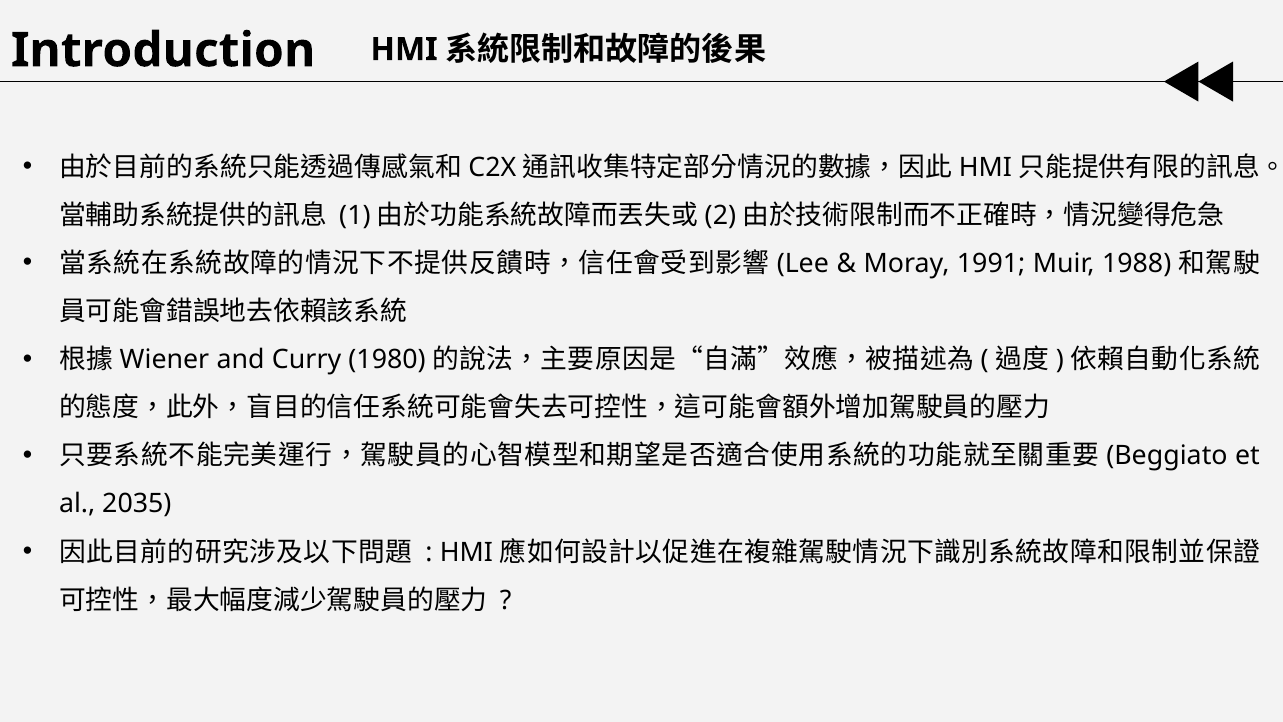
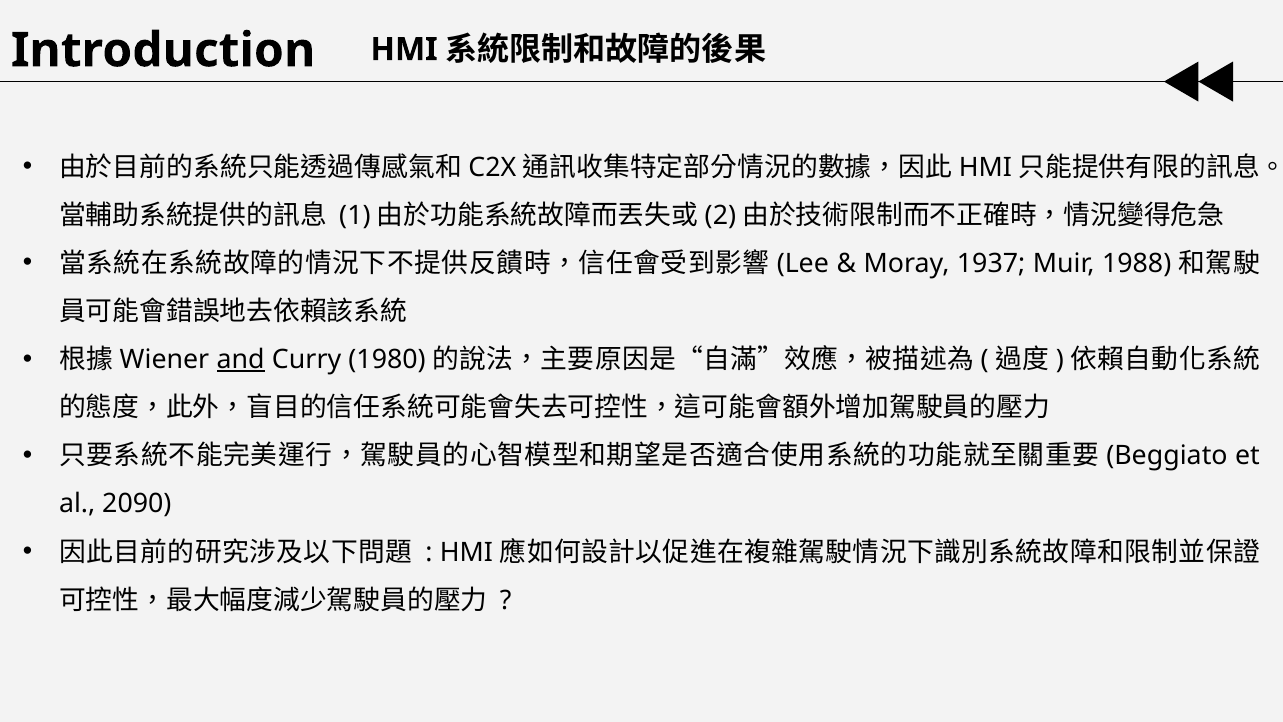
1991: 1991 -> 1937
and underline: none -> present
2035: 2035 -> 2090
